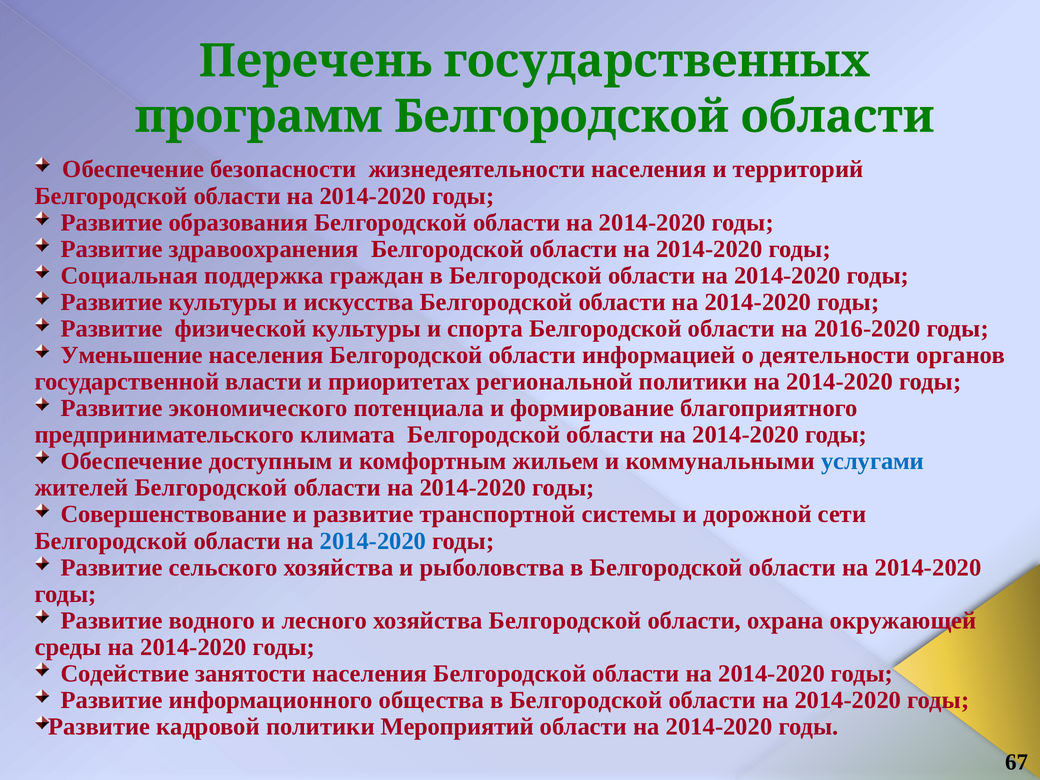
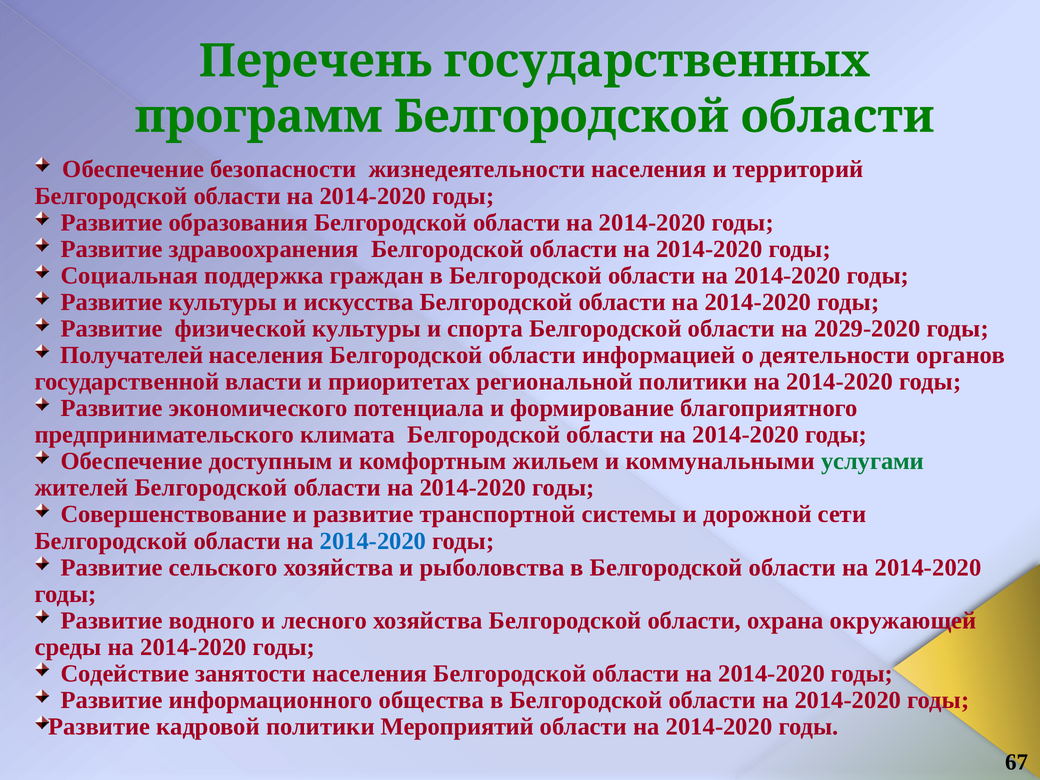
2016-2020: 2016-2020 -> 2029-2020
Уменьшение: Уменьшение -> Получателей
услугами colour: blue -> green
